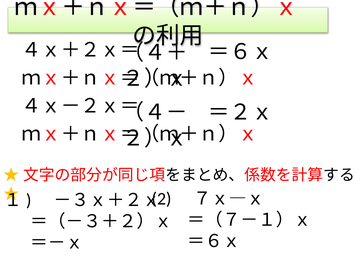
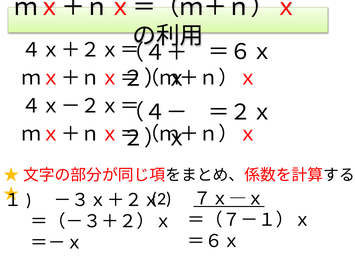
７ｘ―ｘ underline: none -> present
